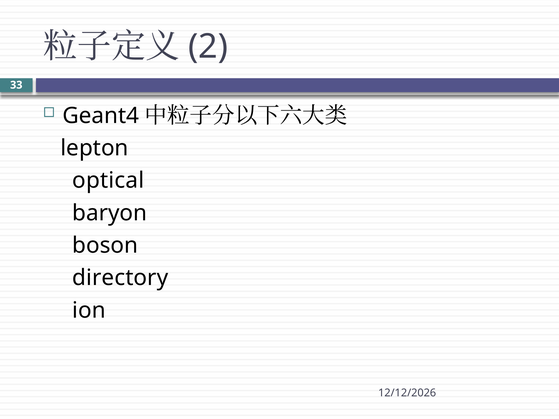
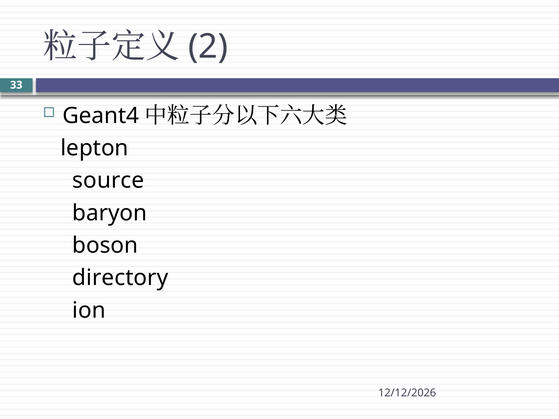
optical: optical -> source
